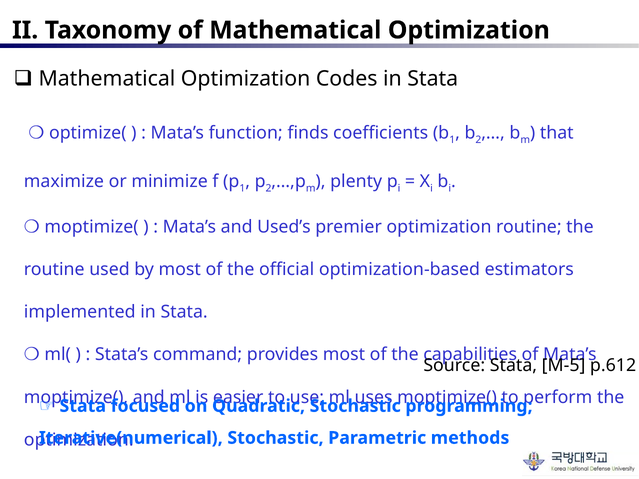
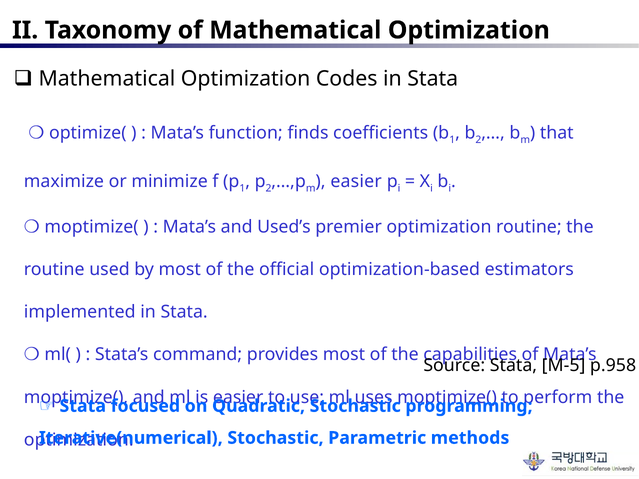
plenty at (356, 181): plenty -> easier
p.612: p.612 -> p.958
